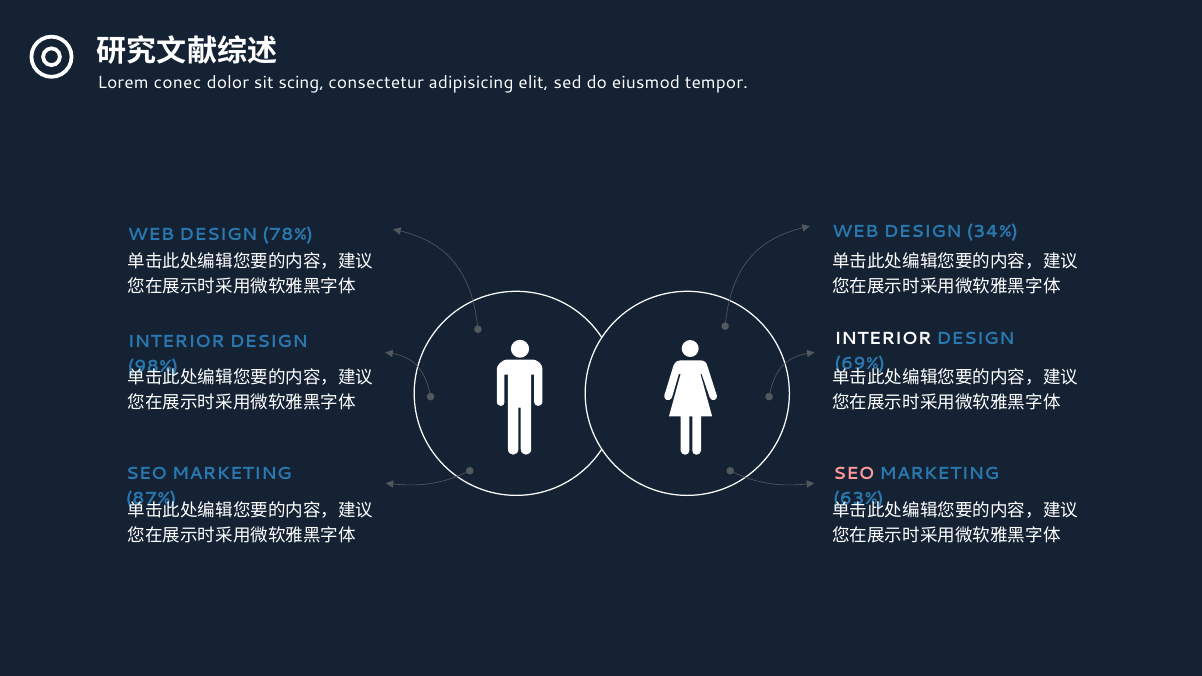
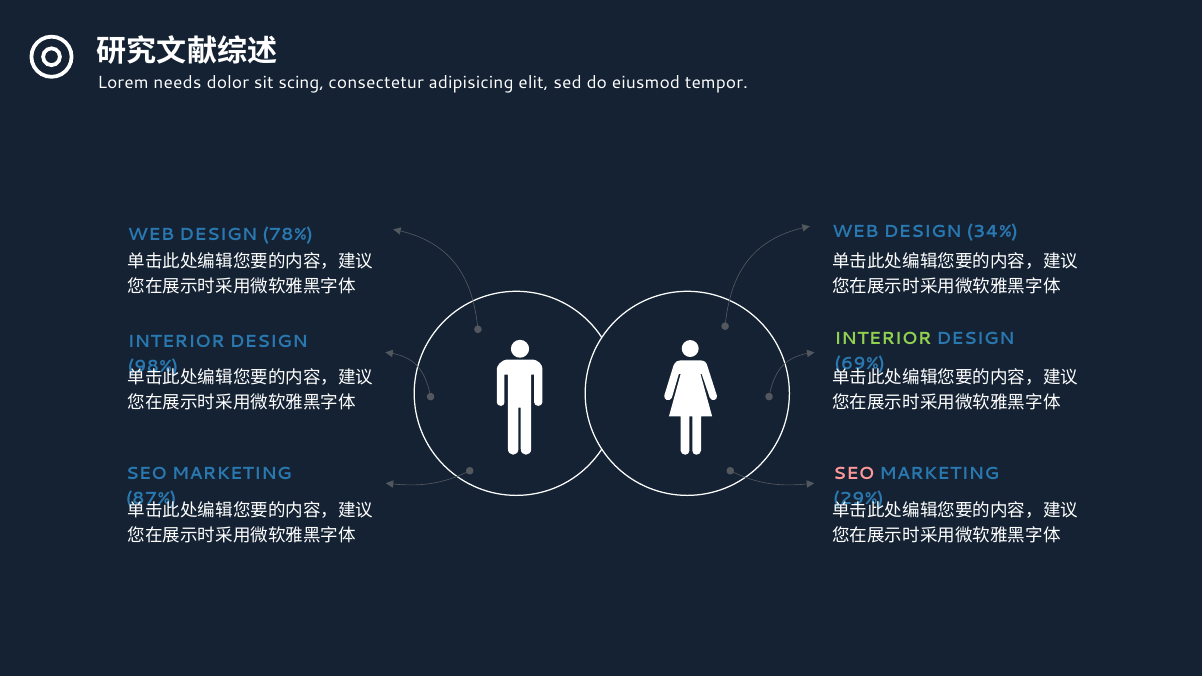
conec: conec -> needs
INTERIOR at (883, 339) colour: white -> light green
63%: 63% -> 29%
